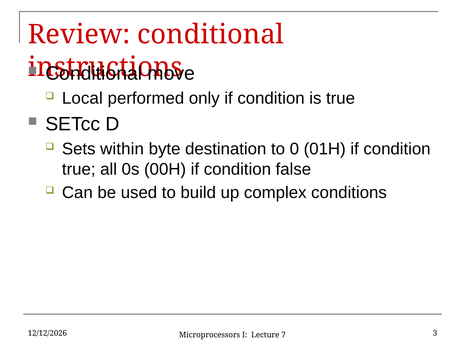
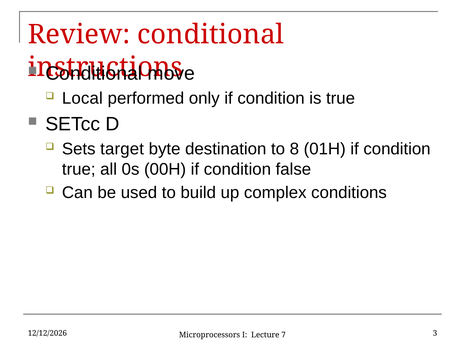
within: within -> target
0: 0 -> 8
